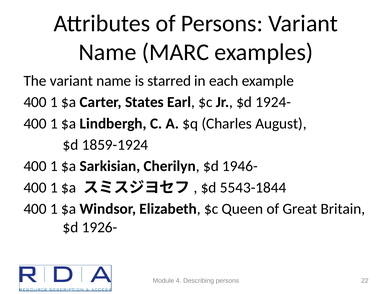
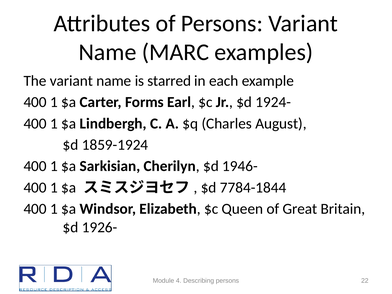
States: States -> Forms
5543-1844: 5543-1844 -> 7784-1844
